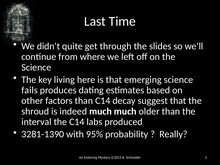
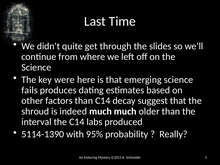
living: living -> were
3281-1390: 3281-1390 -> 5114-1390
